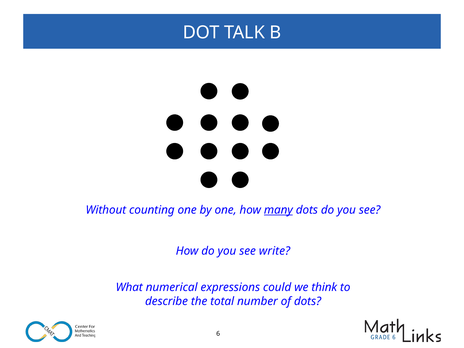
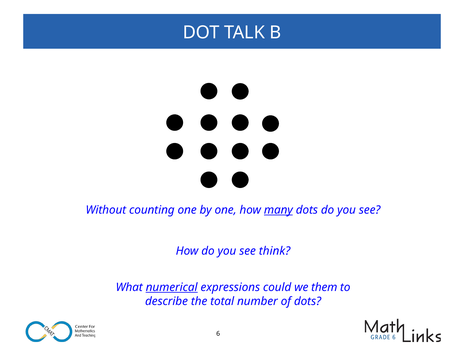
write: write -> think
numerical underline: none -> present
think: think -> them
